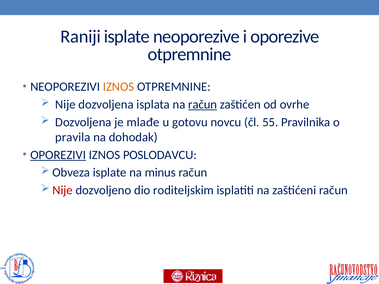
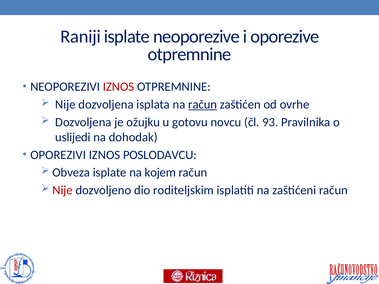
IZNOS at (119, 87) colour: orange -> red
mlađe: mlađe -> ožujku
55: 55 -> 93
pravila: pravila -> uslijedi
OPOREZIVI underline: present -> none
minus: minus -> kojem
